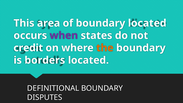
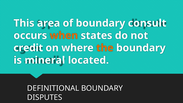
boundary located: located -> consult
when colour: purple -> orange
borders: borders -> mineral
